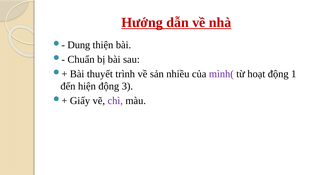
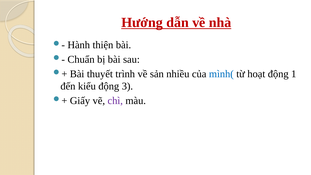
Dung: Dung -> Hành
mình( colour: purple -> blue
hiện: hiện -> kiểu
